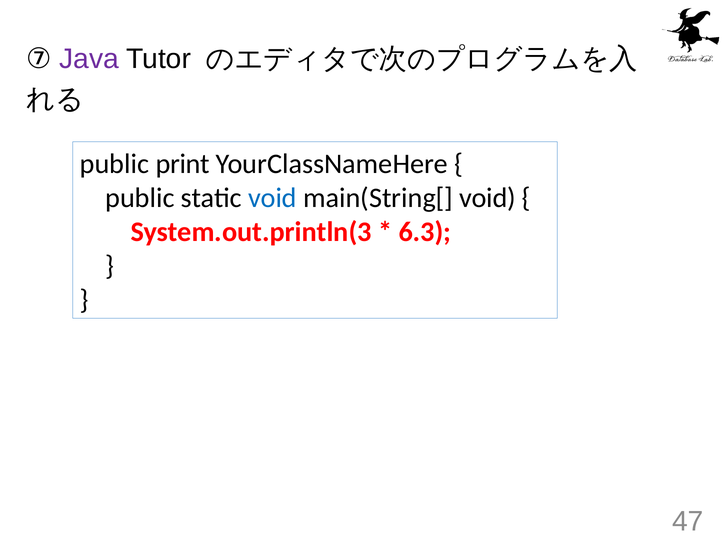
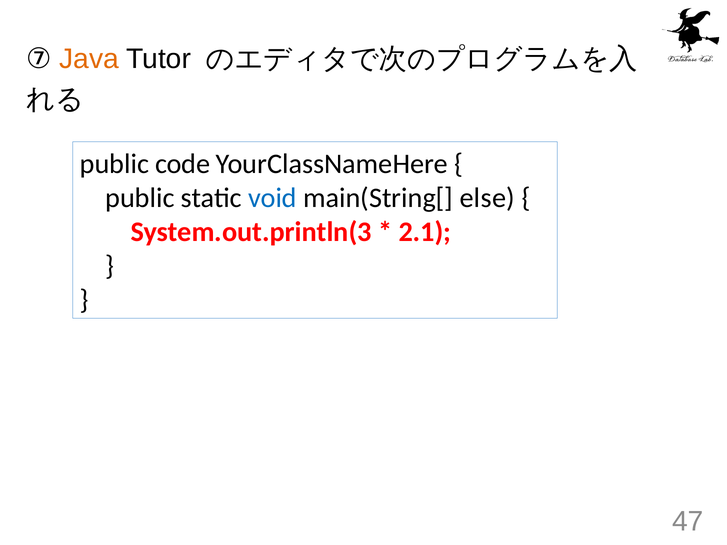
Java colour: purple -> orange
print: print -> code
main(String[ void: void -> else
6.3: 6.3 -> 2.1
